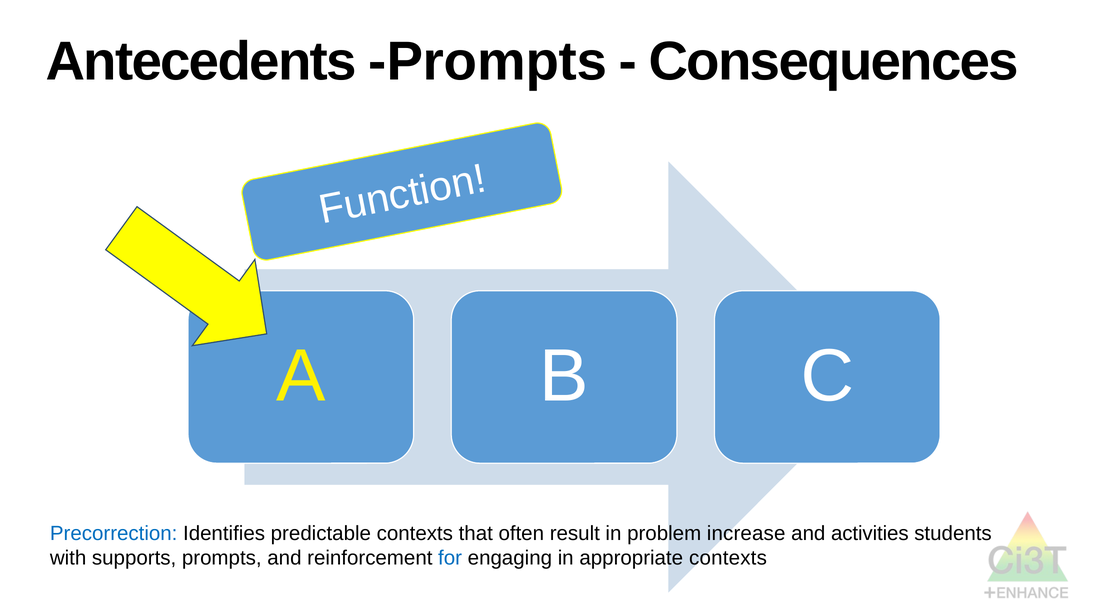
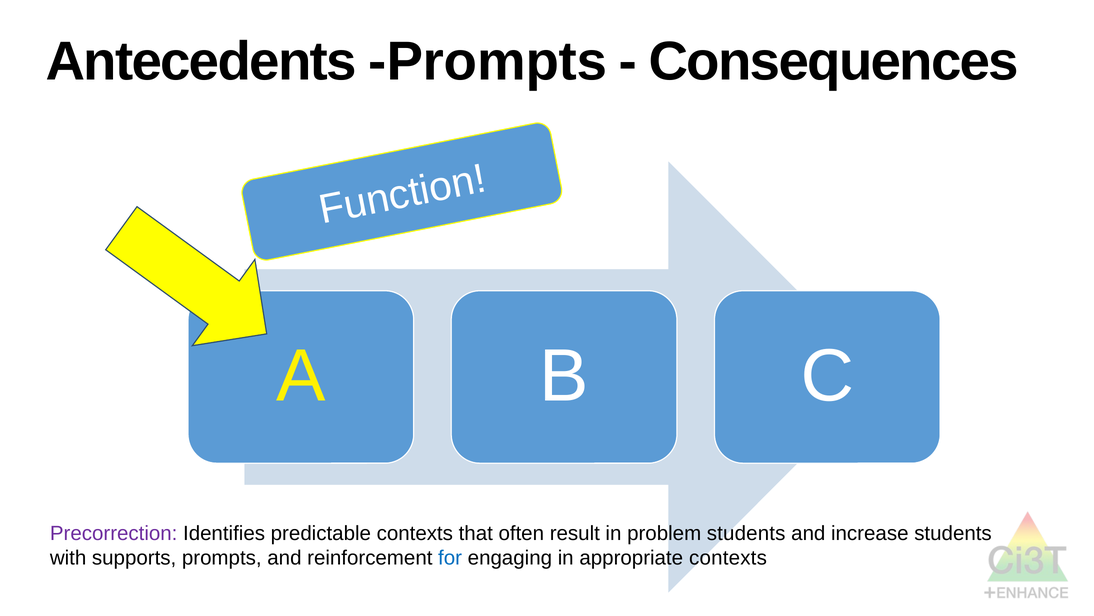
Precorrection colour: blue -> purple
problem increase: increase -> students
activities: activities -> increase
